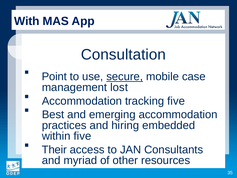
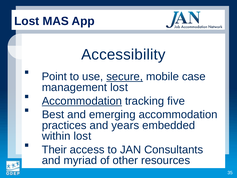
With at (27, 21): With -> Lost
Consultation: Consultation -> Accessibility
Accommodation at (82, 101) underline: none -> present
hiring: hiring -> years
within five: five -> lost
